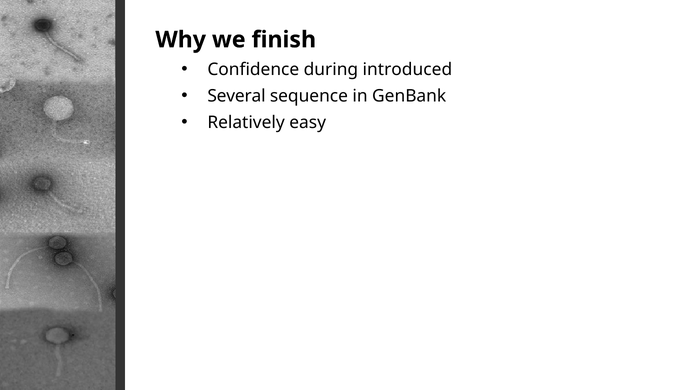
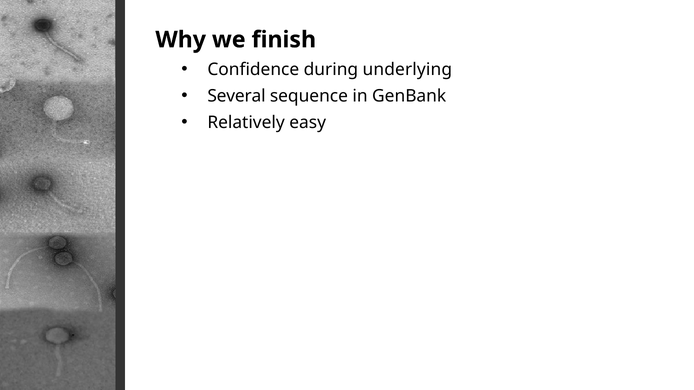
introduced: introduced -> underlying
